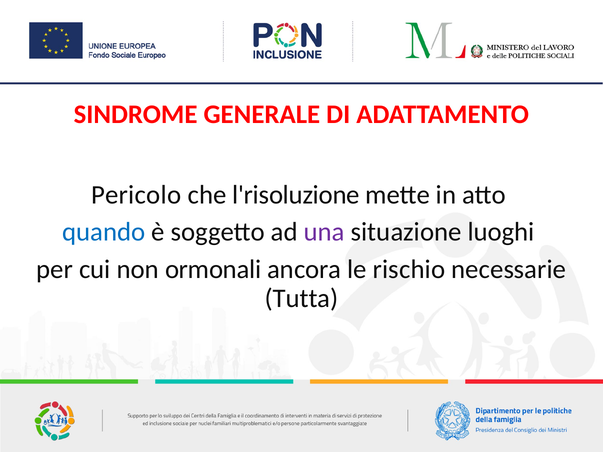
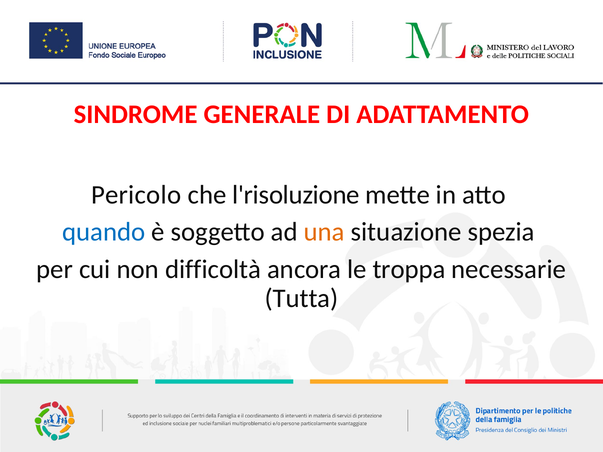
una colour: purple -> orange
luoghi: luoghi -> spezia
ormonali: ormonali -> difficoltà
rischio: rischio -> troppa
